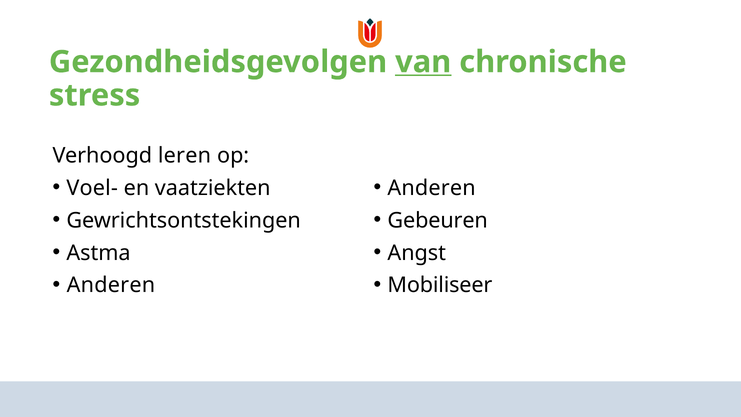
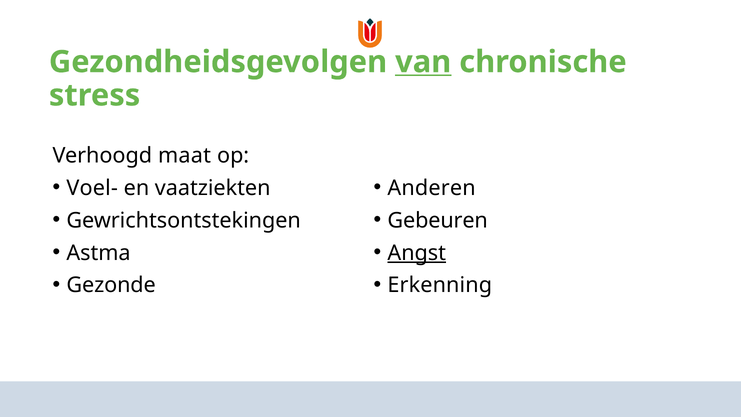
leren: leren -> maat
Angst underline: none -> present
Anderen at (111, 285): Anderen -> Gezonde
Mobiliseer: Mobiliseer -> Erkenning
